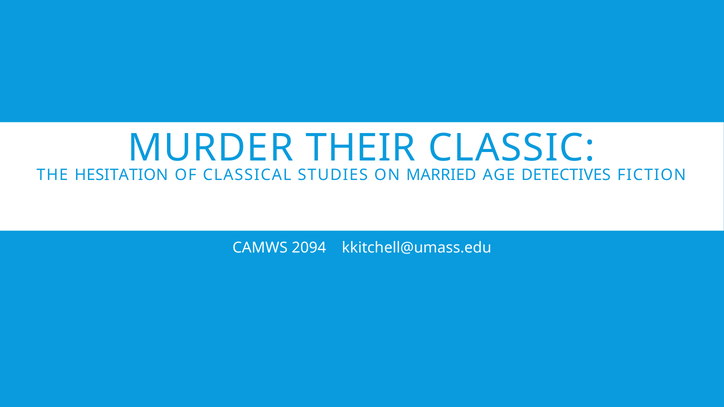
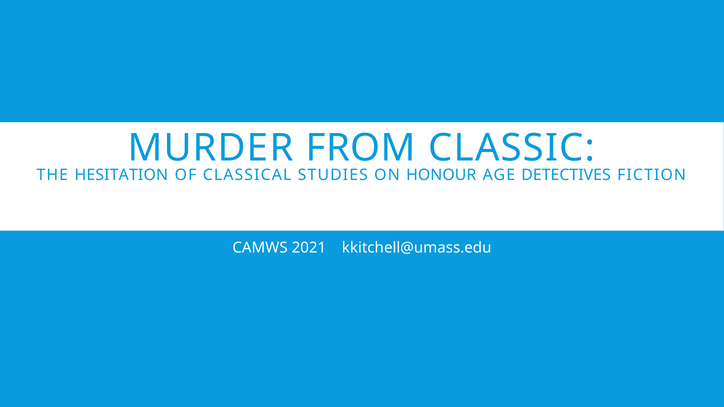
THEIR: THEIR -> FROM
MARRIED: MARRIED -> HONOUR
2094: 2094 -> 2021
